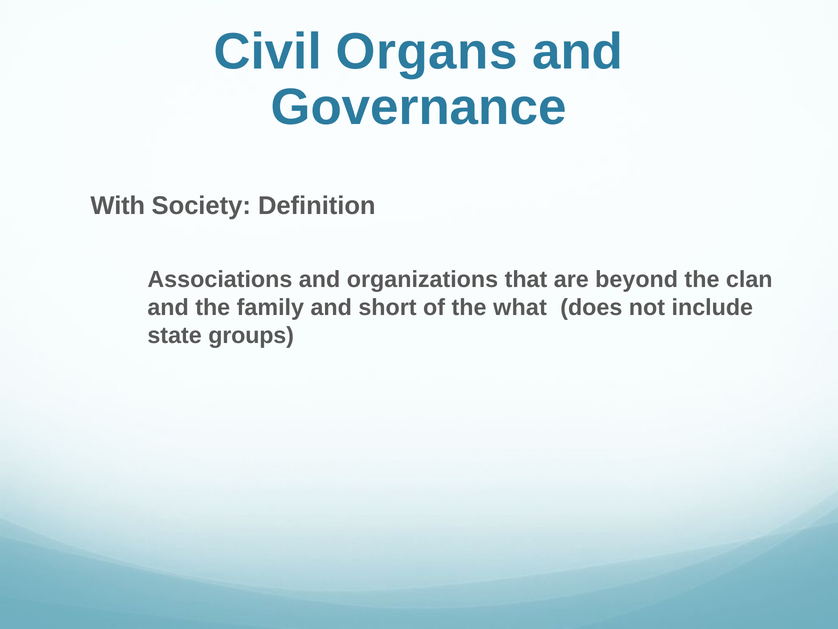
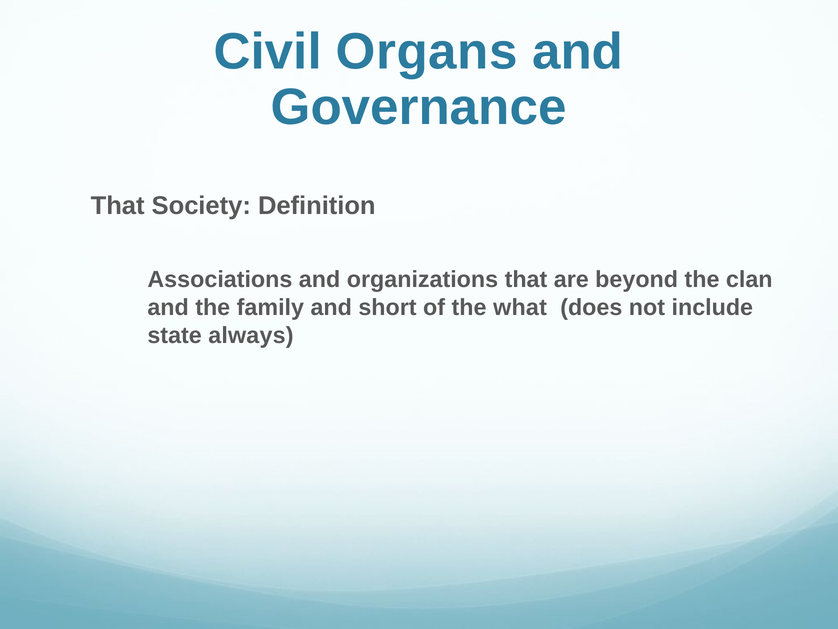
With at (118, 206): With -> That
groups: groups -> always
